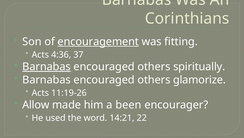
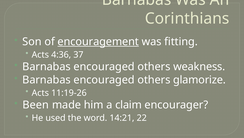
Barnabas at (47, 66) underline: present -> none
spiritually: spiritually -> weakness
Allow: Allow -> Been
been: been -> claim
